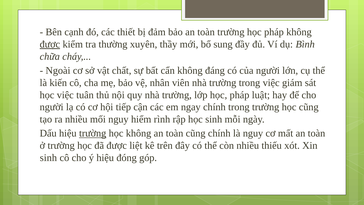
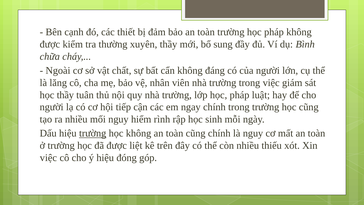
được at (50, 44) underline: present -> none
kiến: kiến -> lăng
học việc: việc -> thầy
sinh at (48, 158): sinh -> việc
